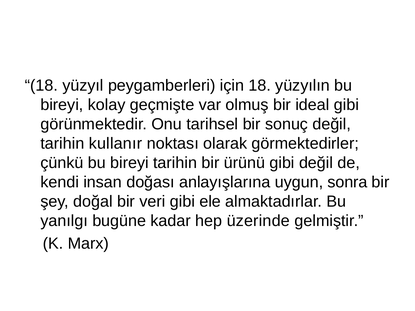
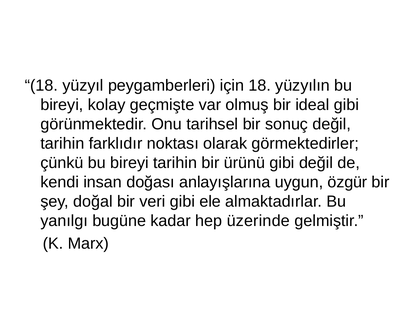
kullanır: kullanır -> farklıdır
sonra: sonra -> özgür
